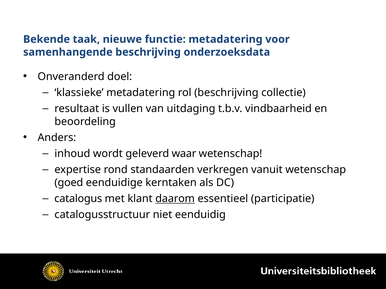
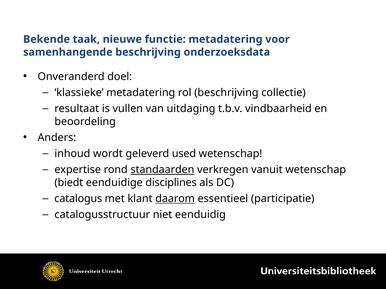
waar: waar -> used
standaarden underline: none -> present
goed: goed -> biedt
kerntaken: kerntaken -> disciplines
